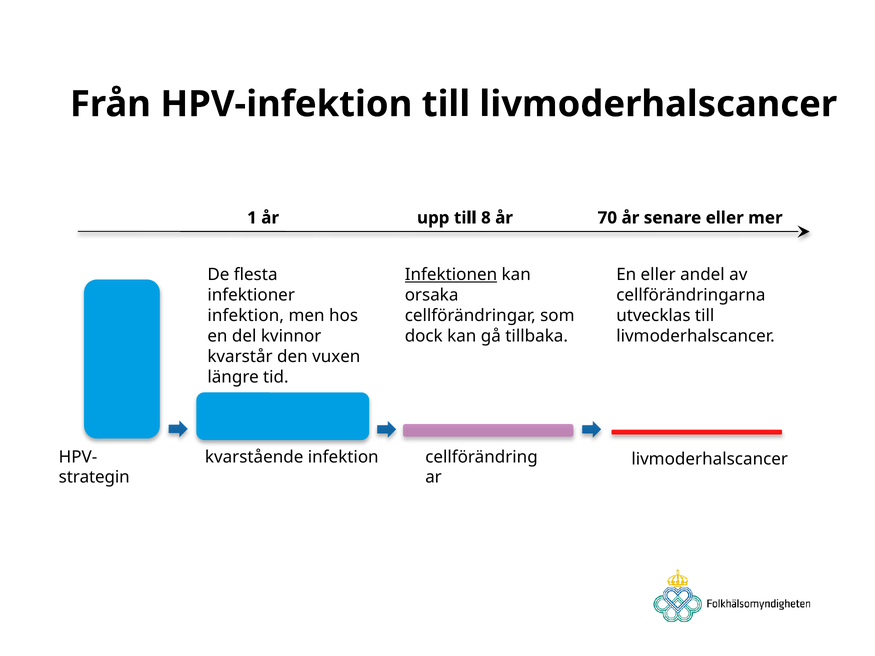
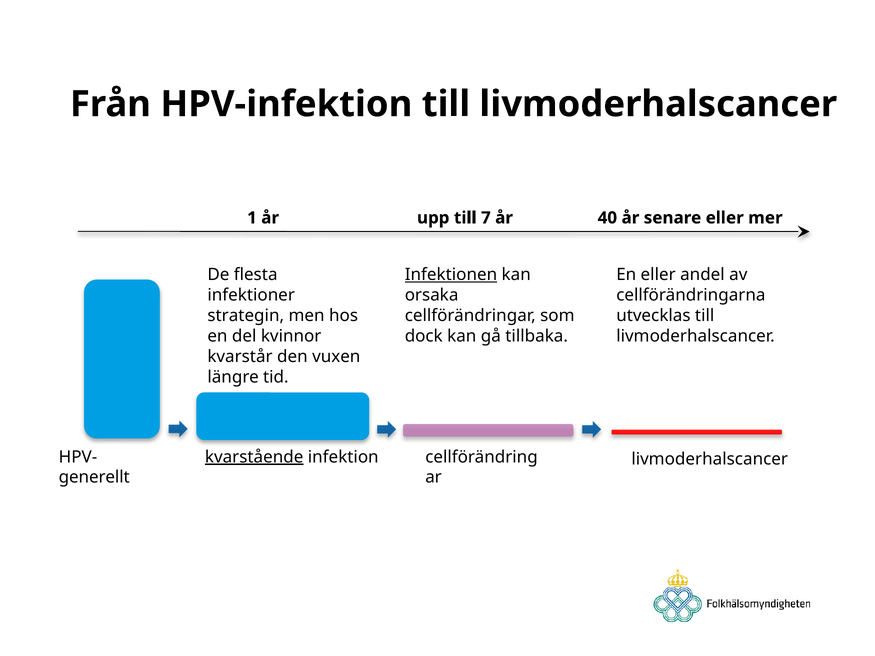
8: 8 -> 7
70: 70 -> 40
infektion at (246, 316): infektion -> strategin
kvarstående underline: none -> present
strategin: strategin -> generellt
